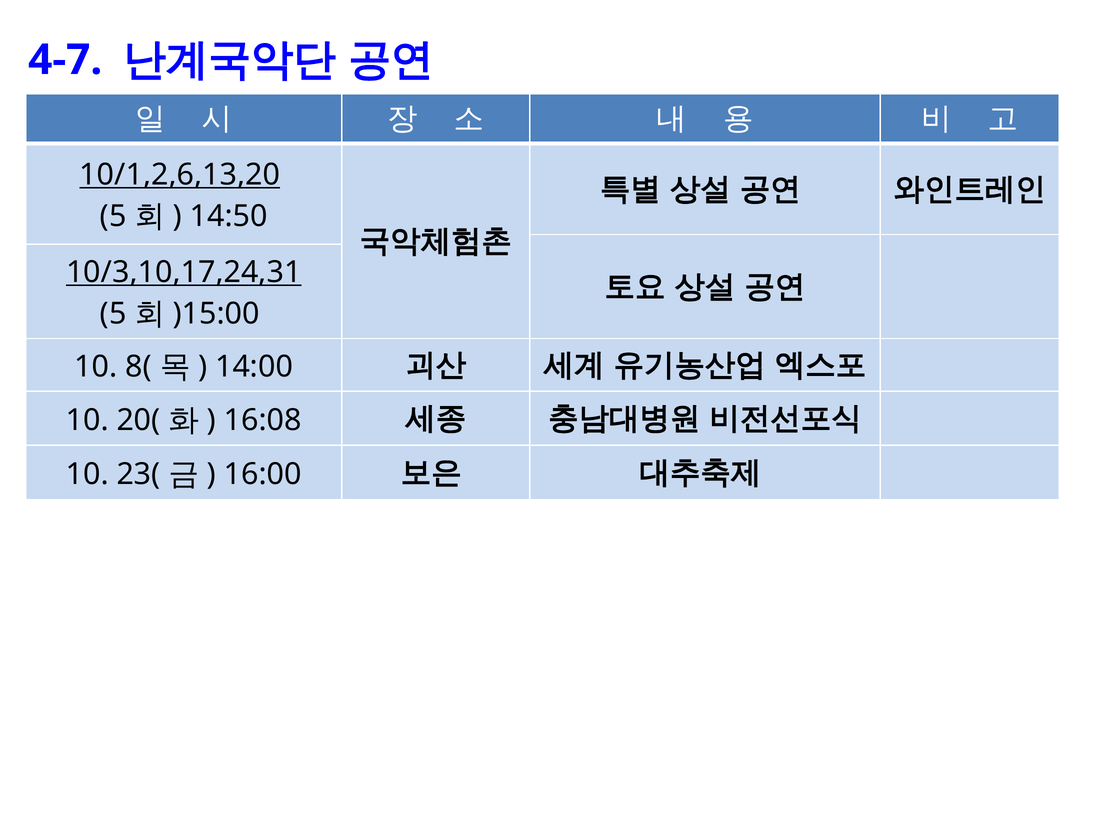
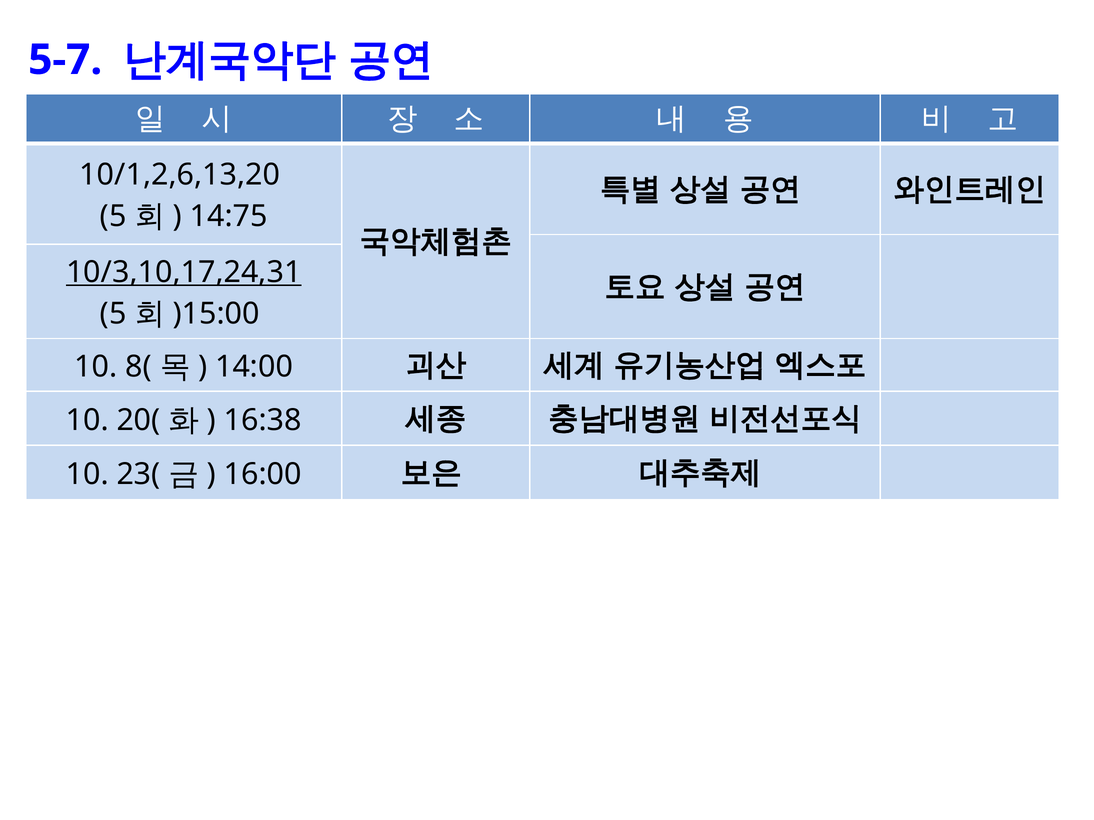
4-7: 4-7 -> 5-7
10/1,2,6,13,20 underline: present -> none
14:50: 14:50 -> 14:75
16:08: 16:08 -> 16:38
